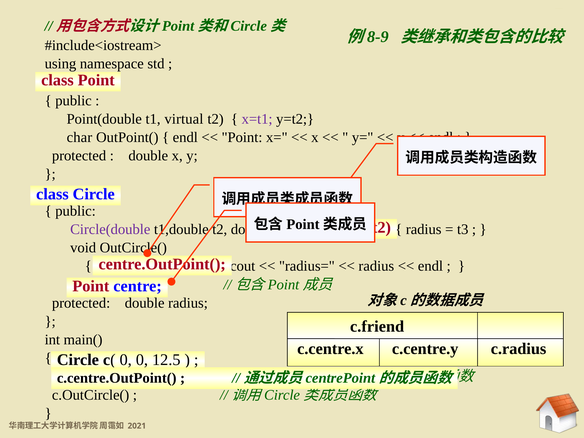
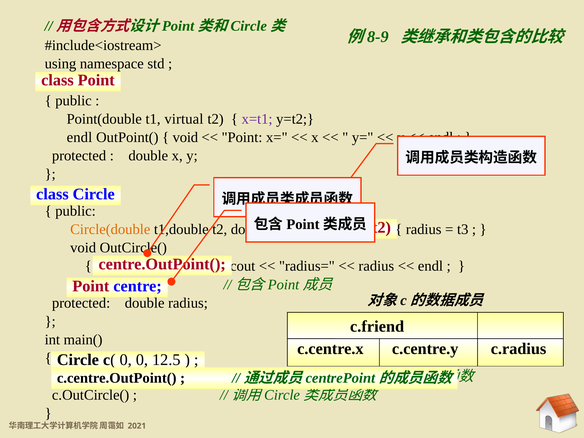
char at (79, 137): char -> endl
endl at (185, 137): endl -> void
Circle(double colour: purple -> orange
